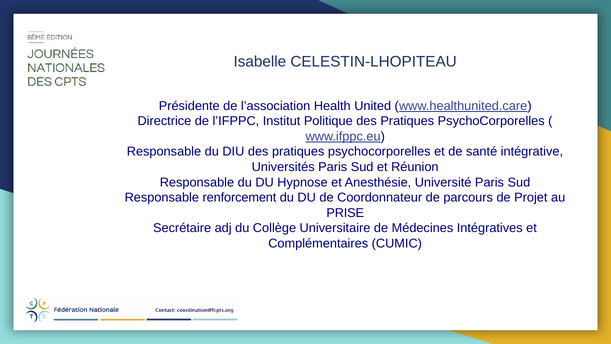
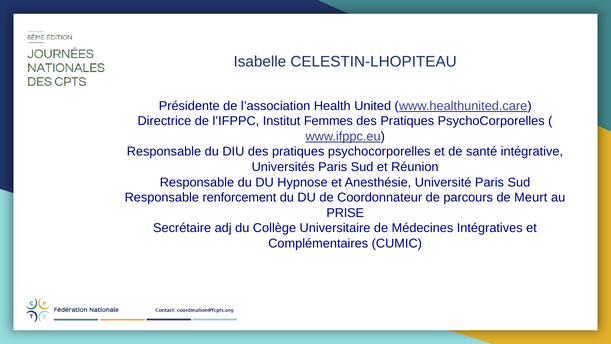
Politique: Politique -> Femmes
Projet: Projet -> Meurt
